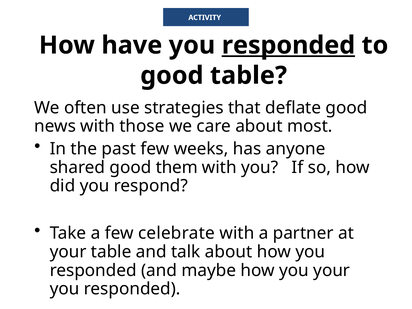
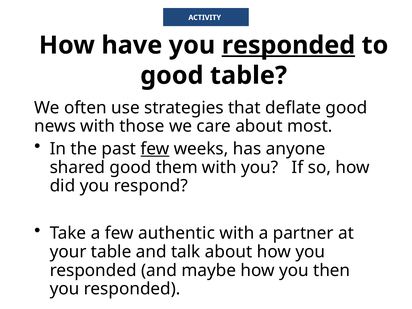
few at (155, 149) underline: none -> present
celebrate: celebrate -> authentic
you your: your -> then
